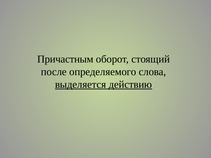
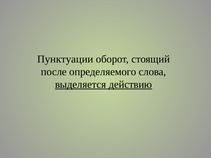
Причастным: Причастным -> Пунктуации
